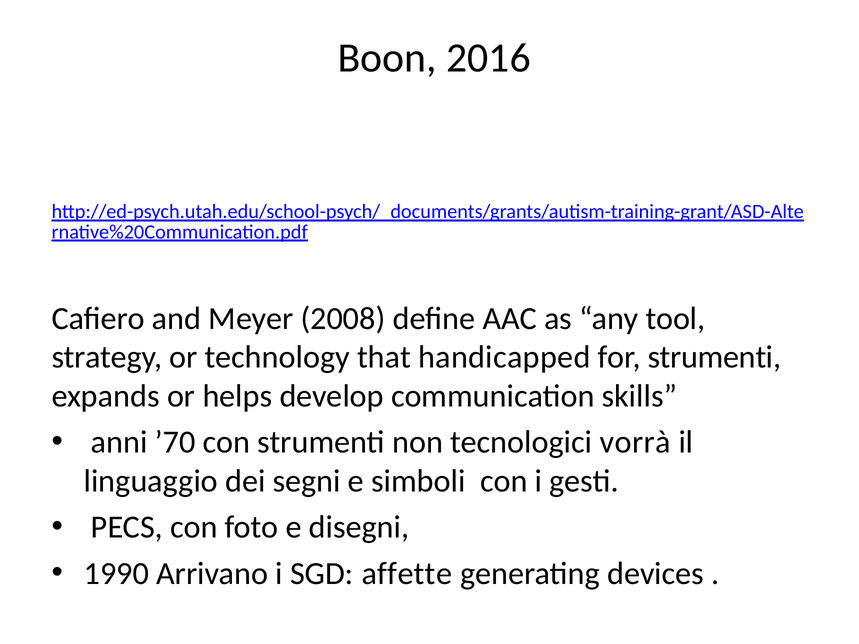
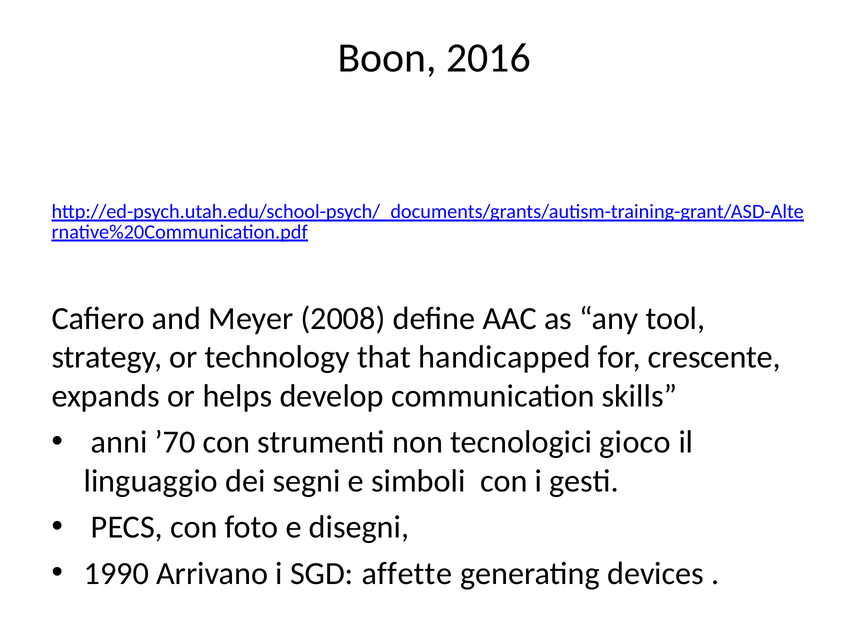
for strumenti: strumenti -> crescente
vorrà: vorrà -> gioco
